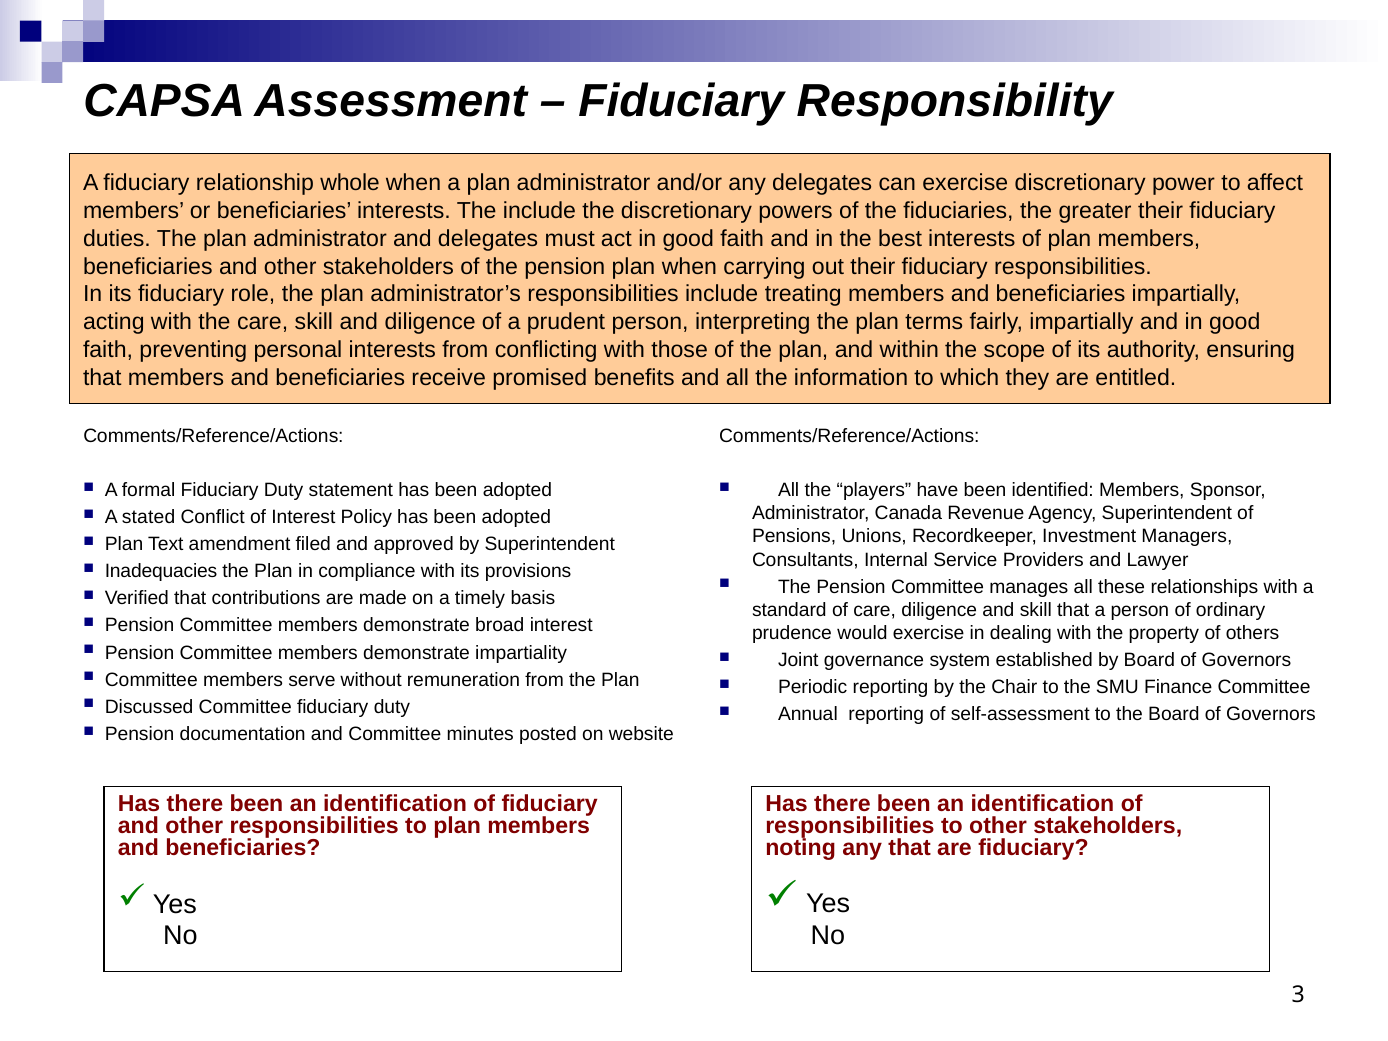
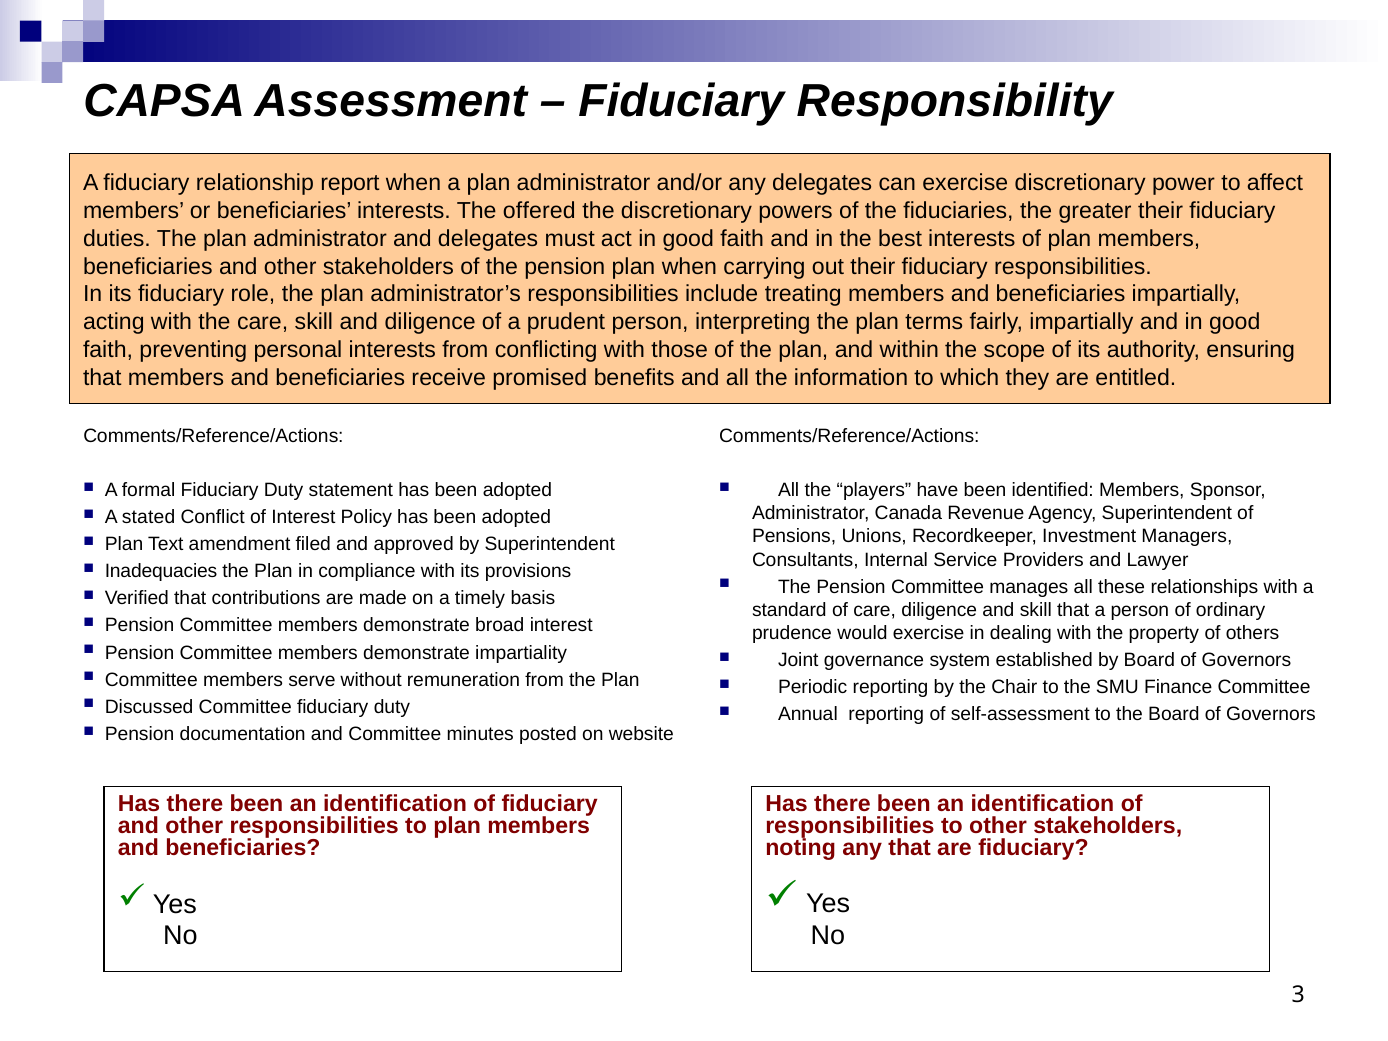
whole: whole -> report
The include: include -> offered
